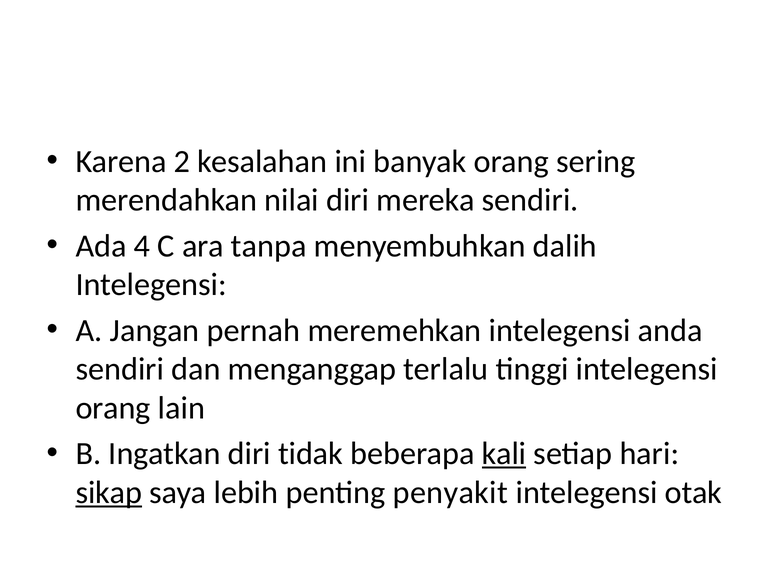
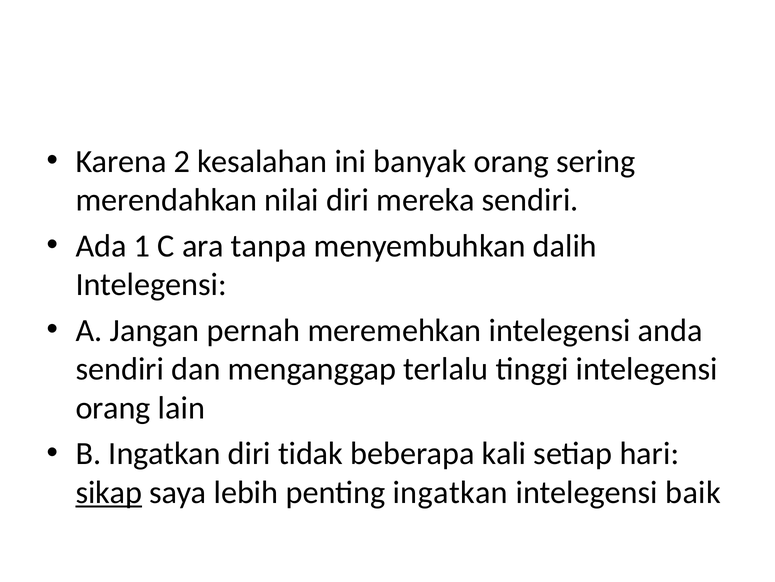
4: 4 -> 1
kali underline: present -> none
penting penyakit: penyakit -> ingatkan
otak: otak -> baik
